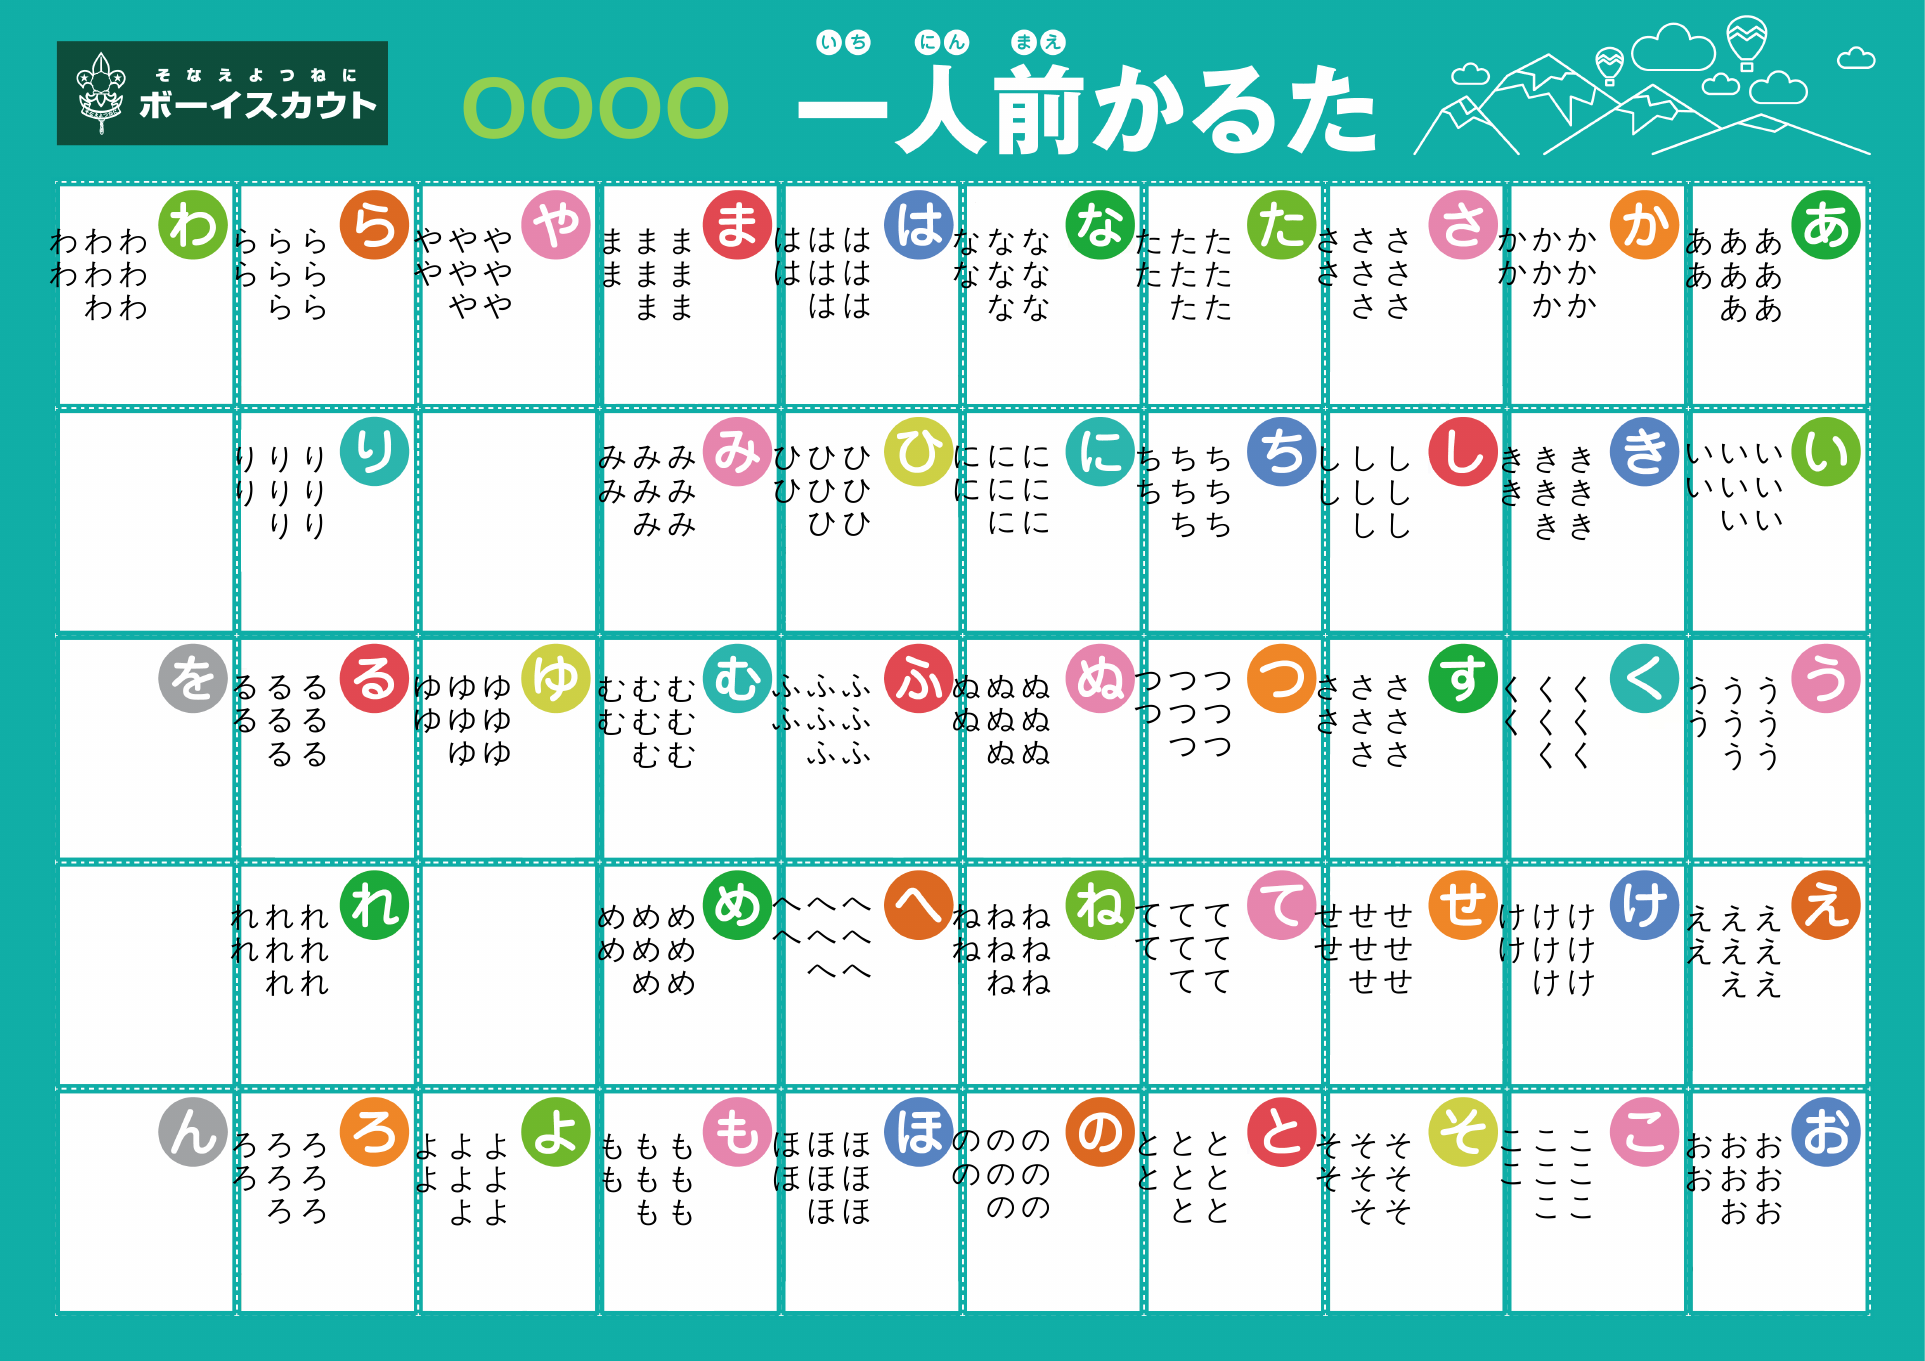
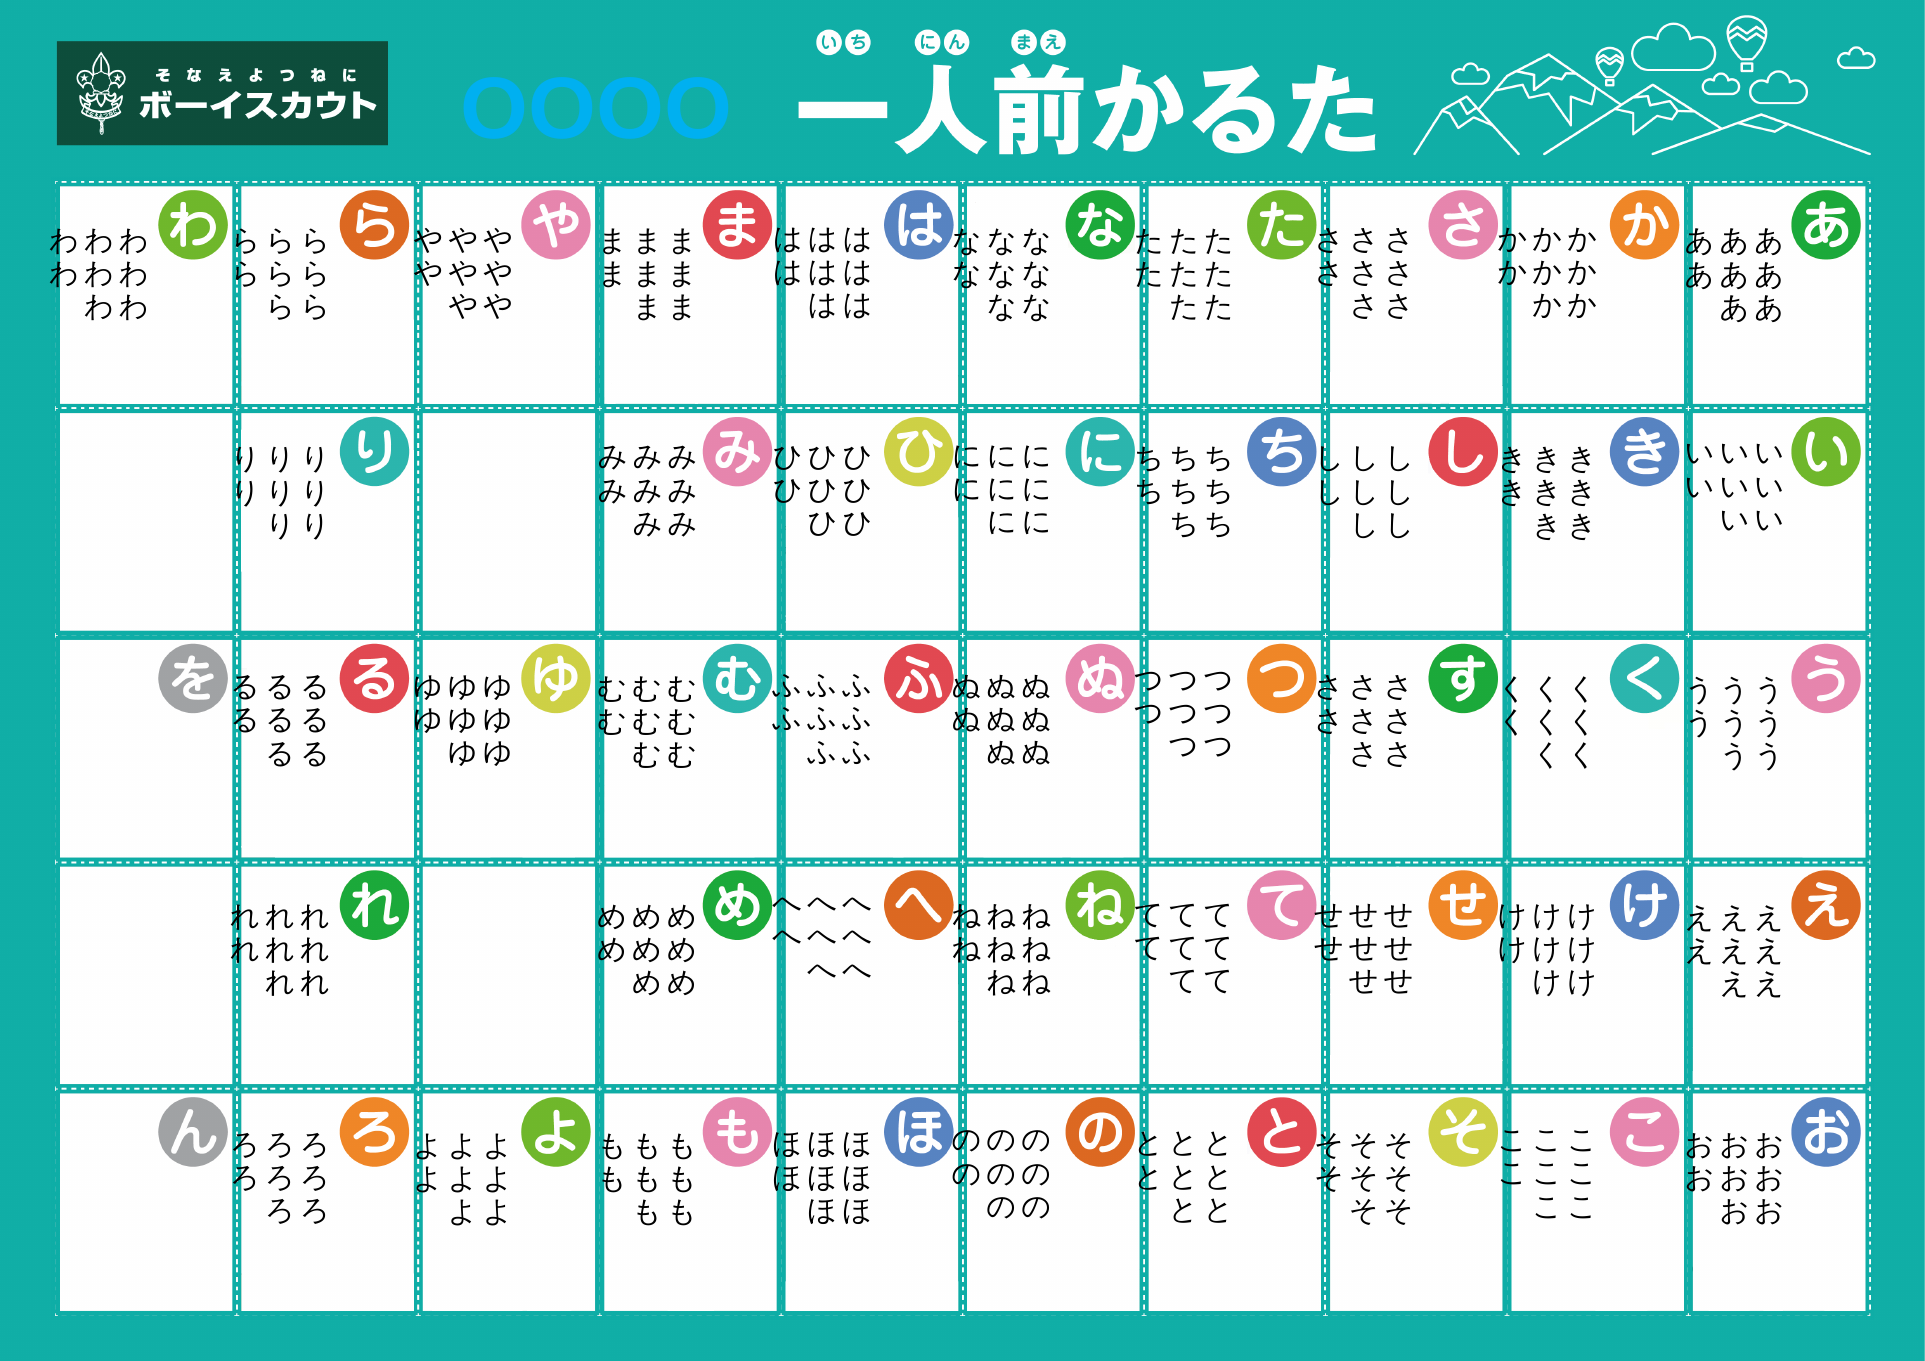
OOOO colour: light green -> light blue
